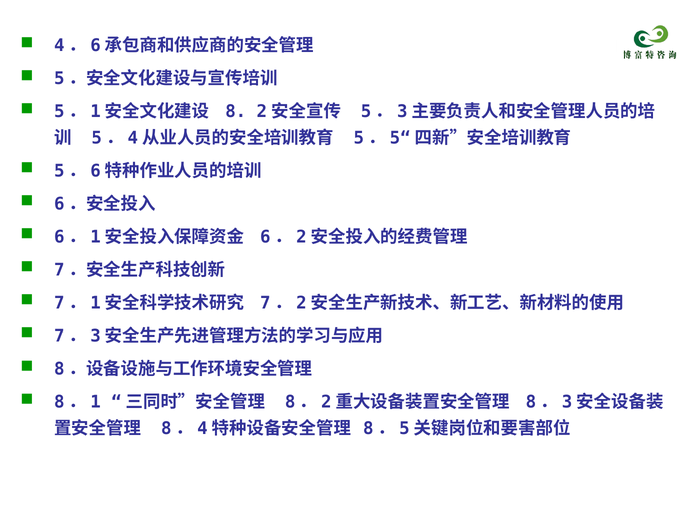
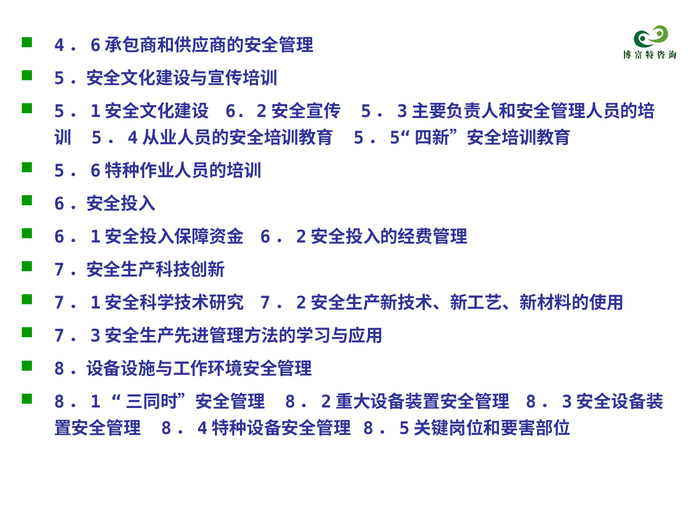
8: 8 -> 6
